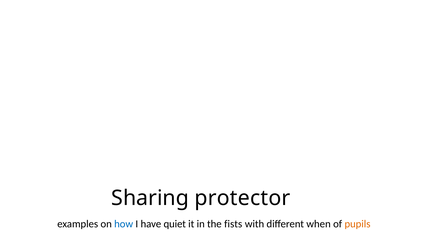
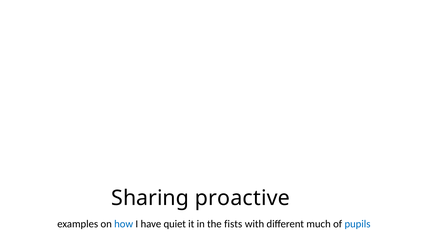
protector: protector -> proactive
when: when -> much
pupils colour: orange -> blue
